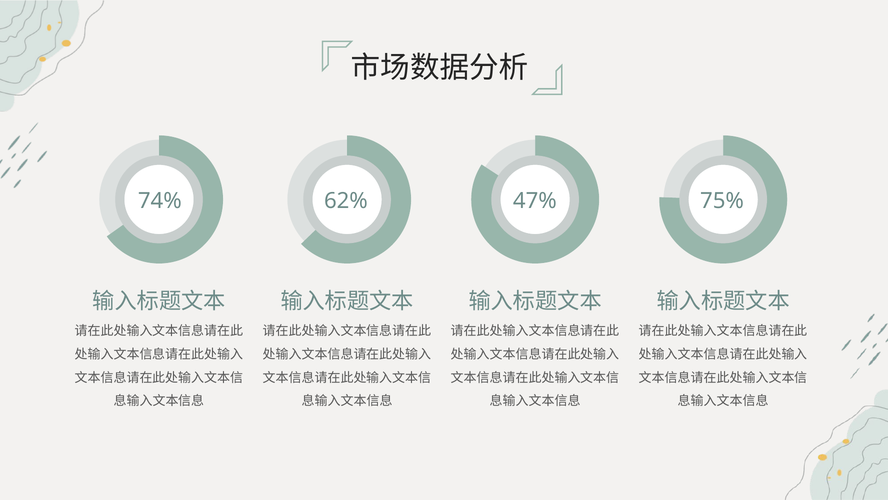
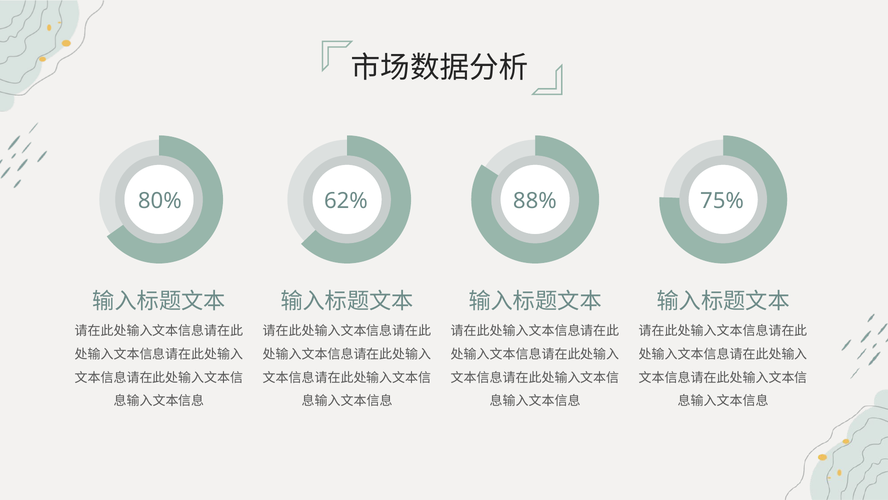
74%: 74% -> 80%
47%: 47% -> 88%
